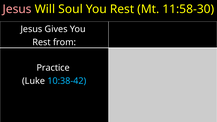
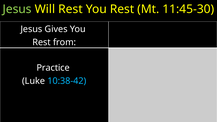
Jesus at (17, 9) colour: pink -> light green
Will Soul: Soul -> Rest
11:58-30: 11:58-30 -> 11:45-30
